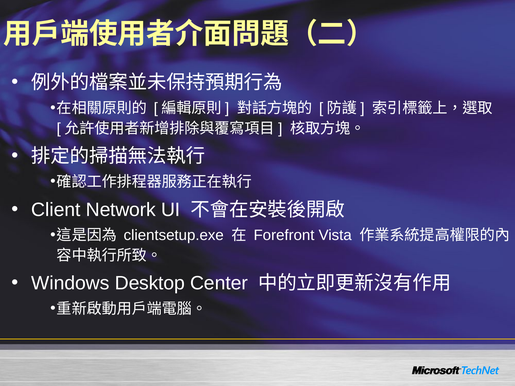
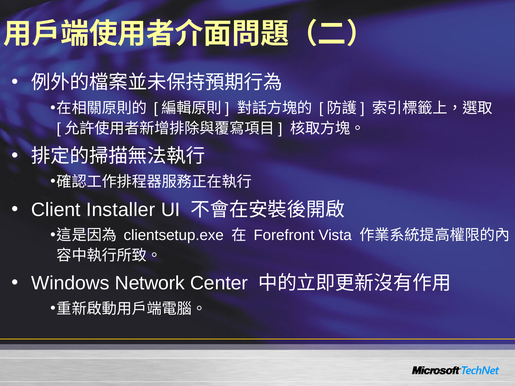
Network: Network -> Installer
Desktop: Desktop -> Network
